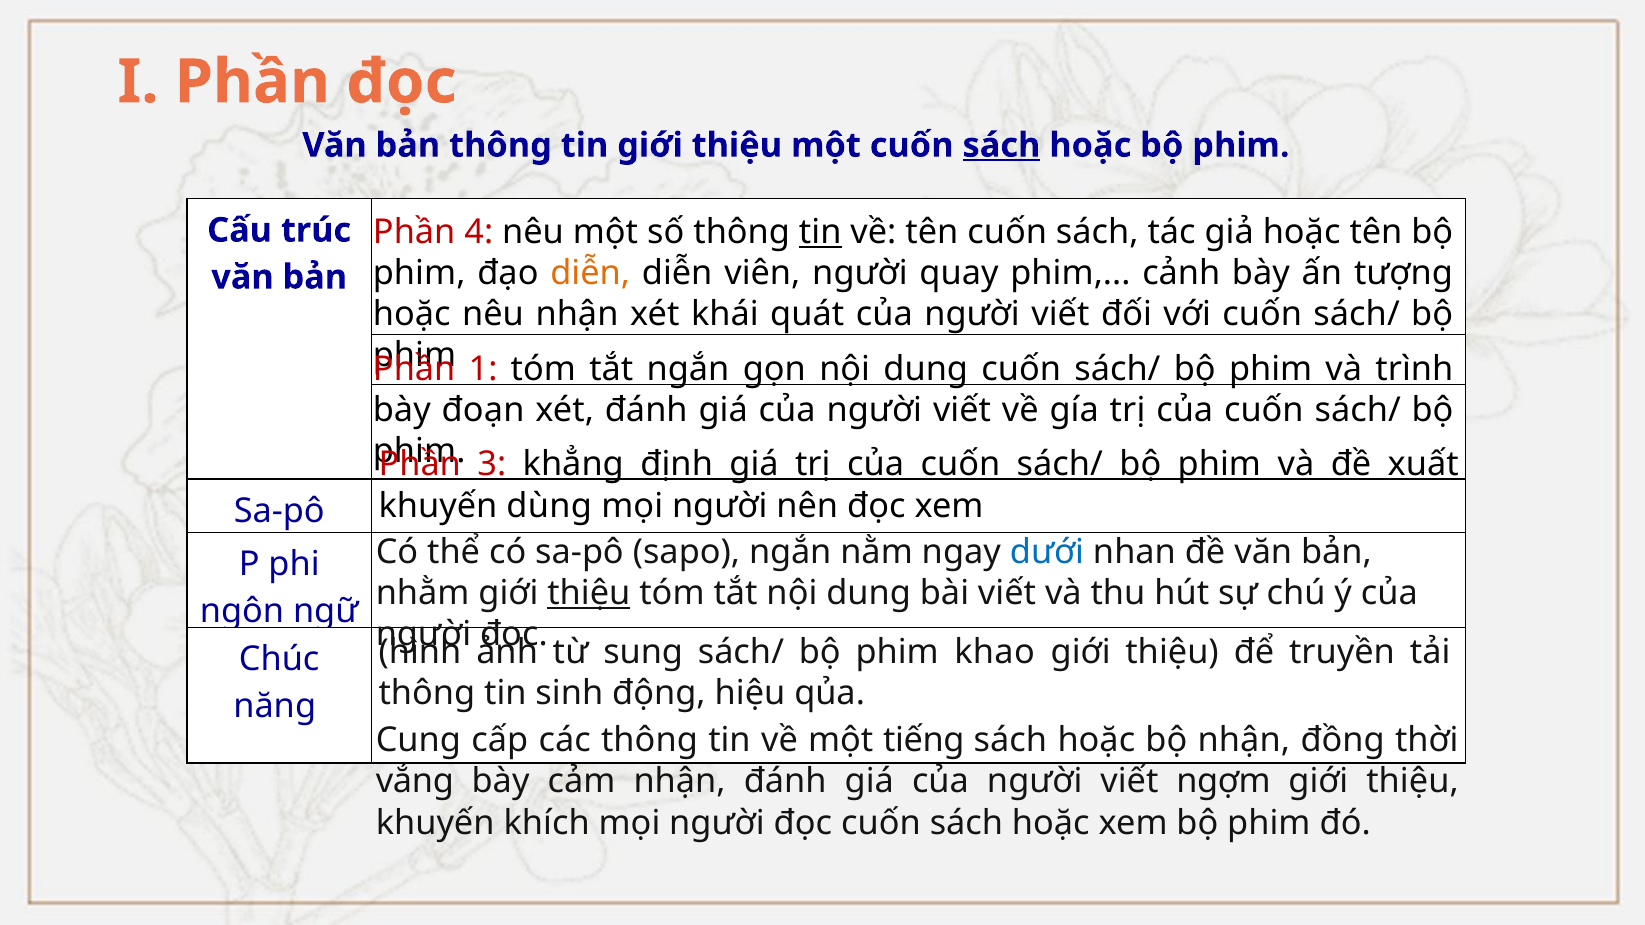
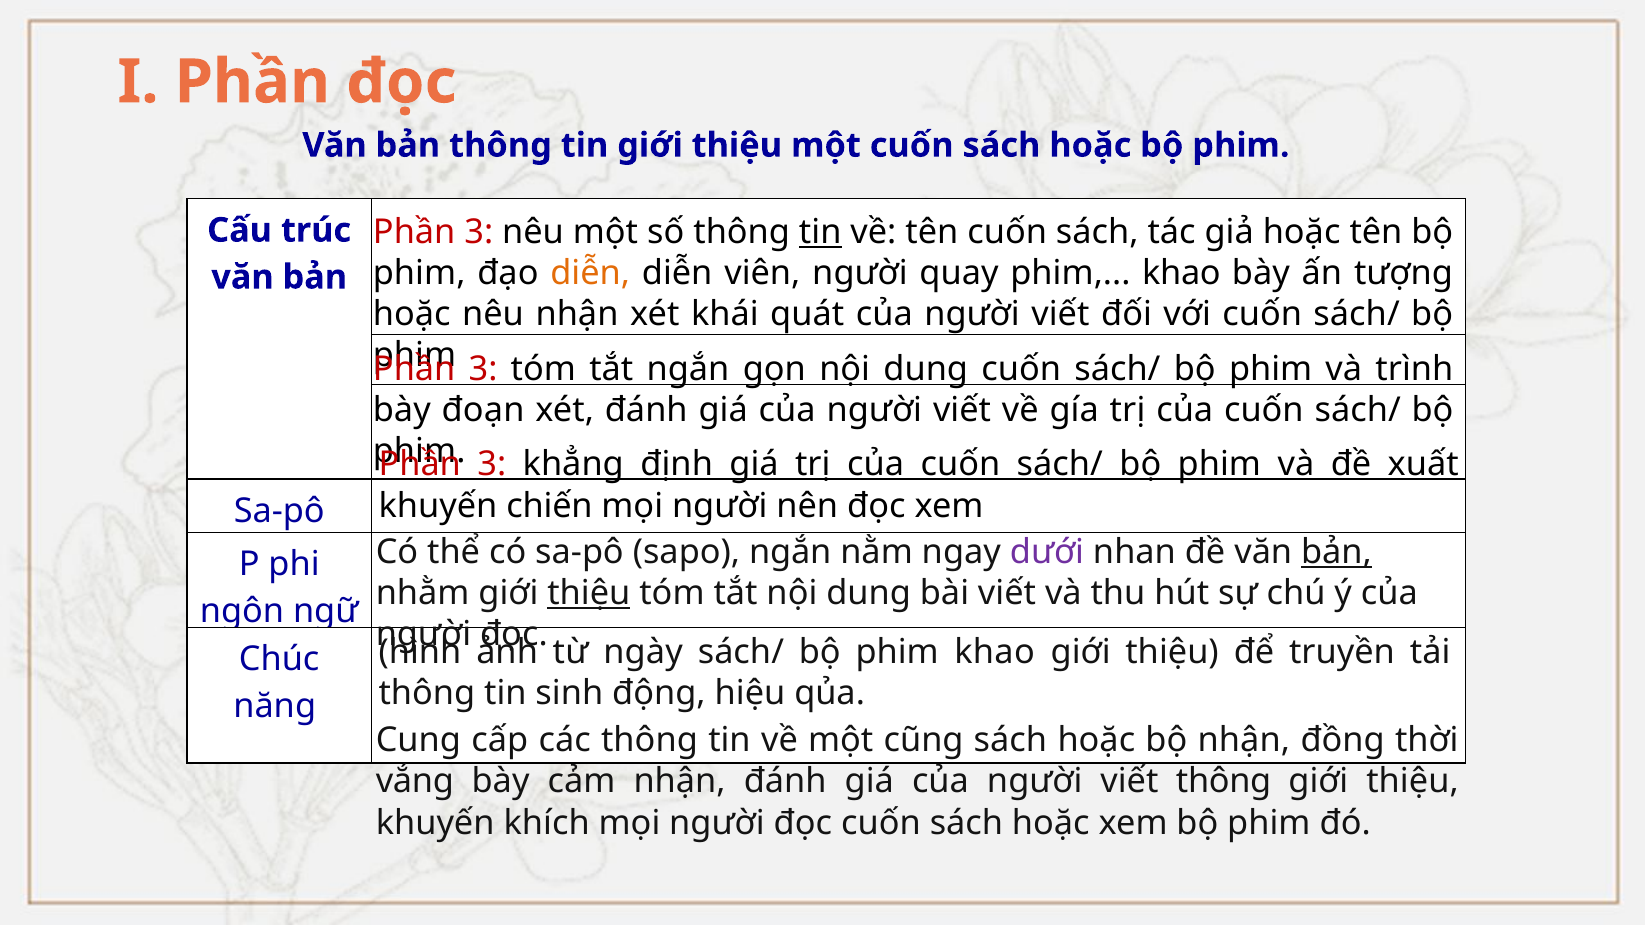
sách at (1001, 145) underline: present -> none
4 at (479, 232): 4 -> 3
quay phim cảnh: cảnh -> khao
1 at (483, 369): 1 -> 3
dùng: dùng -> chiến
dưới colour: blue -> purple
bản at (1337, 552) underline: none -> present
sung: sung -> ngày
tiếng: tiếng -> cũng
viết ngợm: ngợm -> thông
